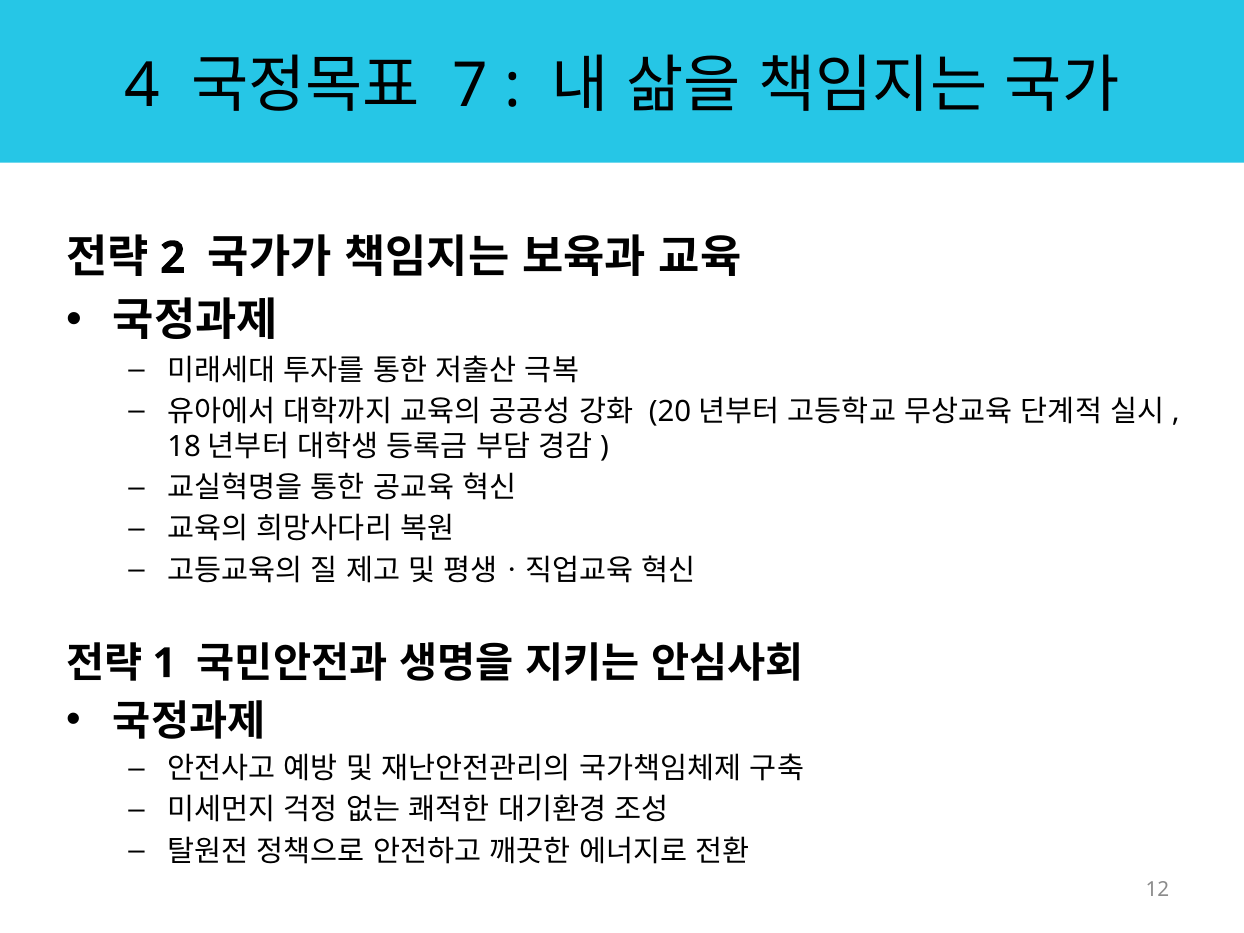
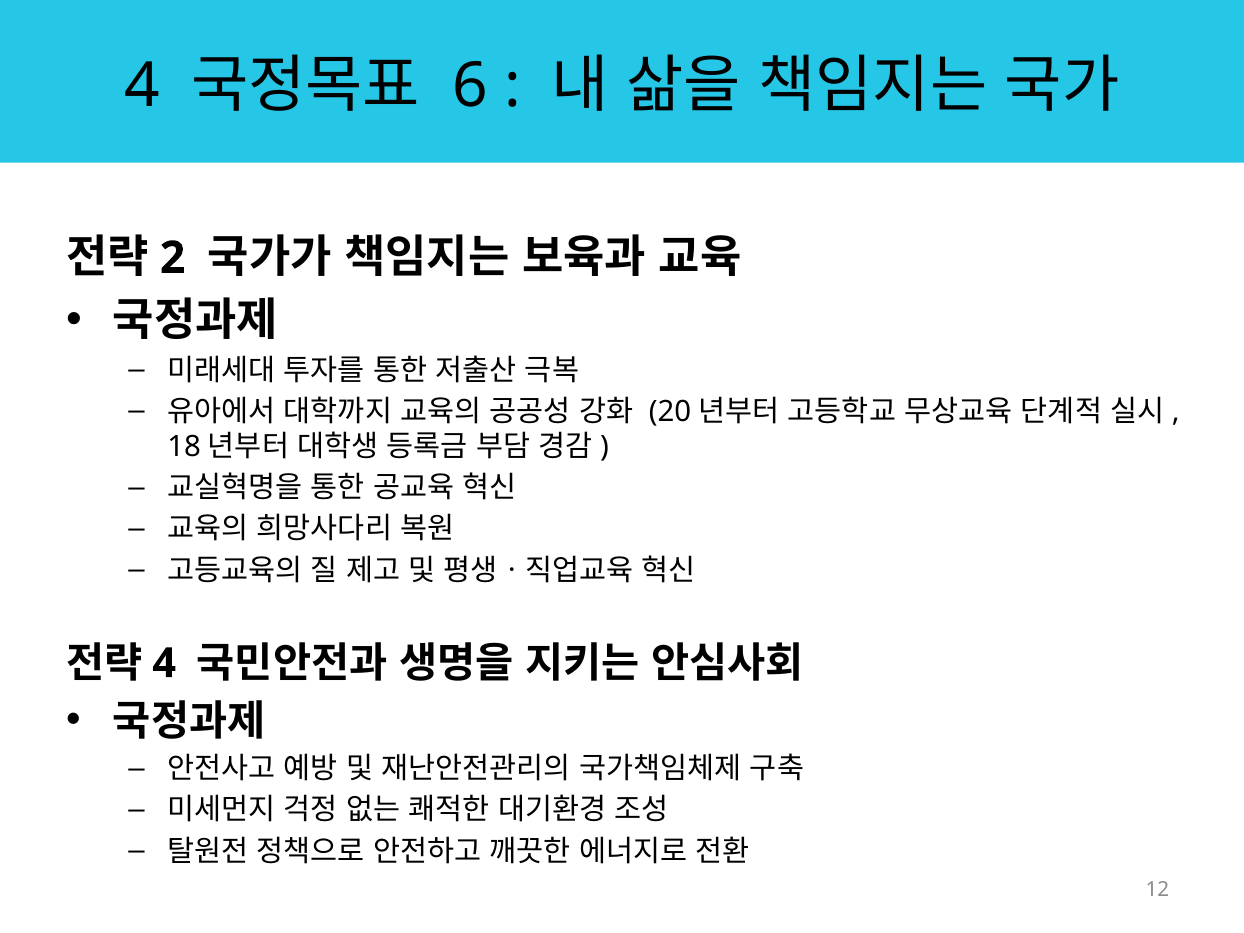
7: 7 -> 6
1 at (164, 663): 1 -> 4
